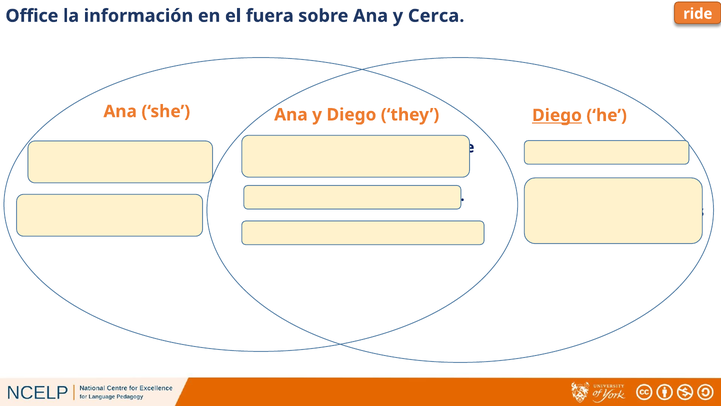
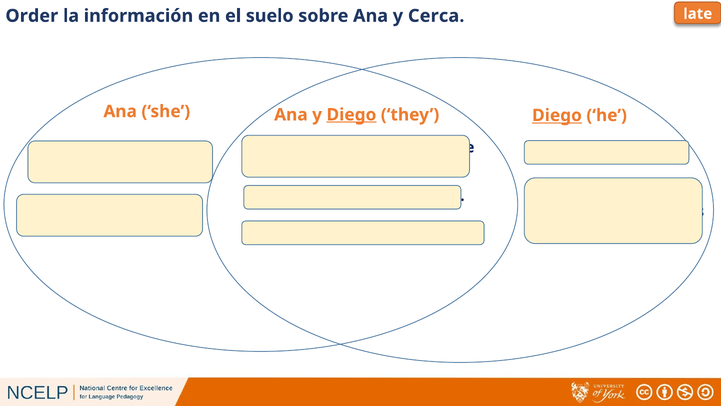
ride: ride -> late
Office: Office -> Order
fuera: fuera -> suelo
Diego at (351, 115) underline: none -> present
